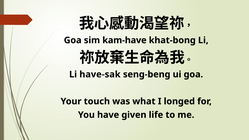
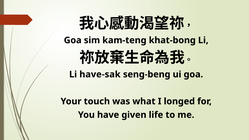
kam-have: kam-have -> kam-teng
